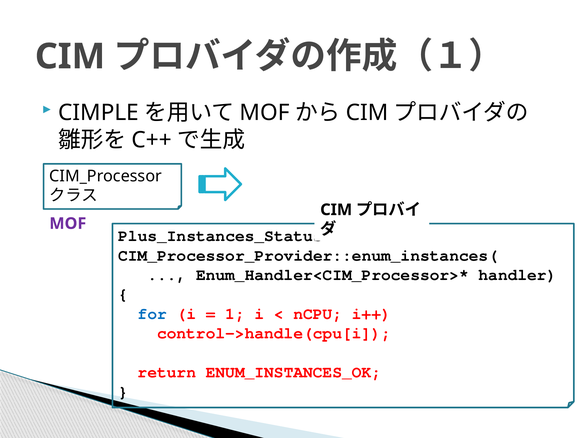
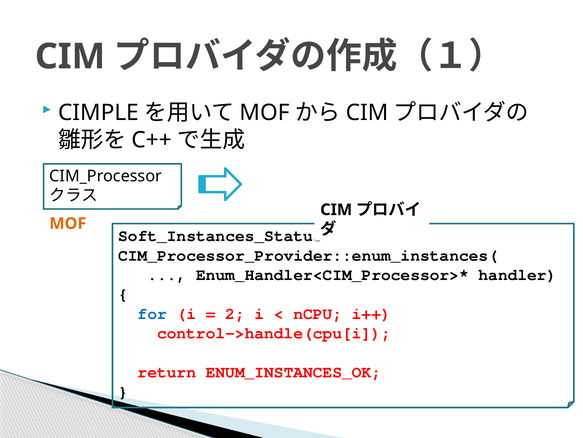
MOF at (68, 223) colour: purple -> orange
Plus_Instances_Status: Plus_Instances_Status -> Soft_Instances_Status
1: 1 -> 2
